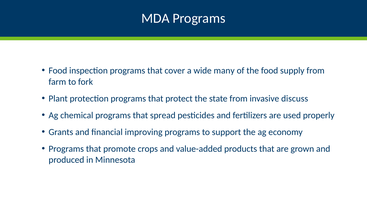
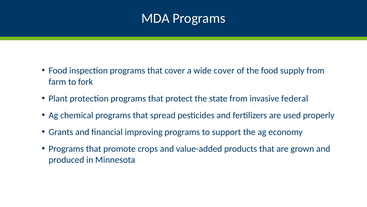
wide many: many -> cover
discuss: discuss -> federal
